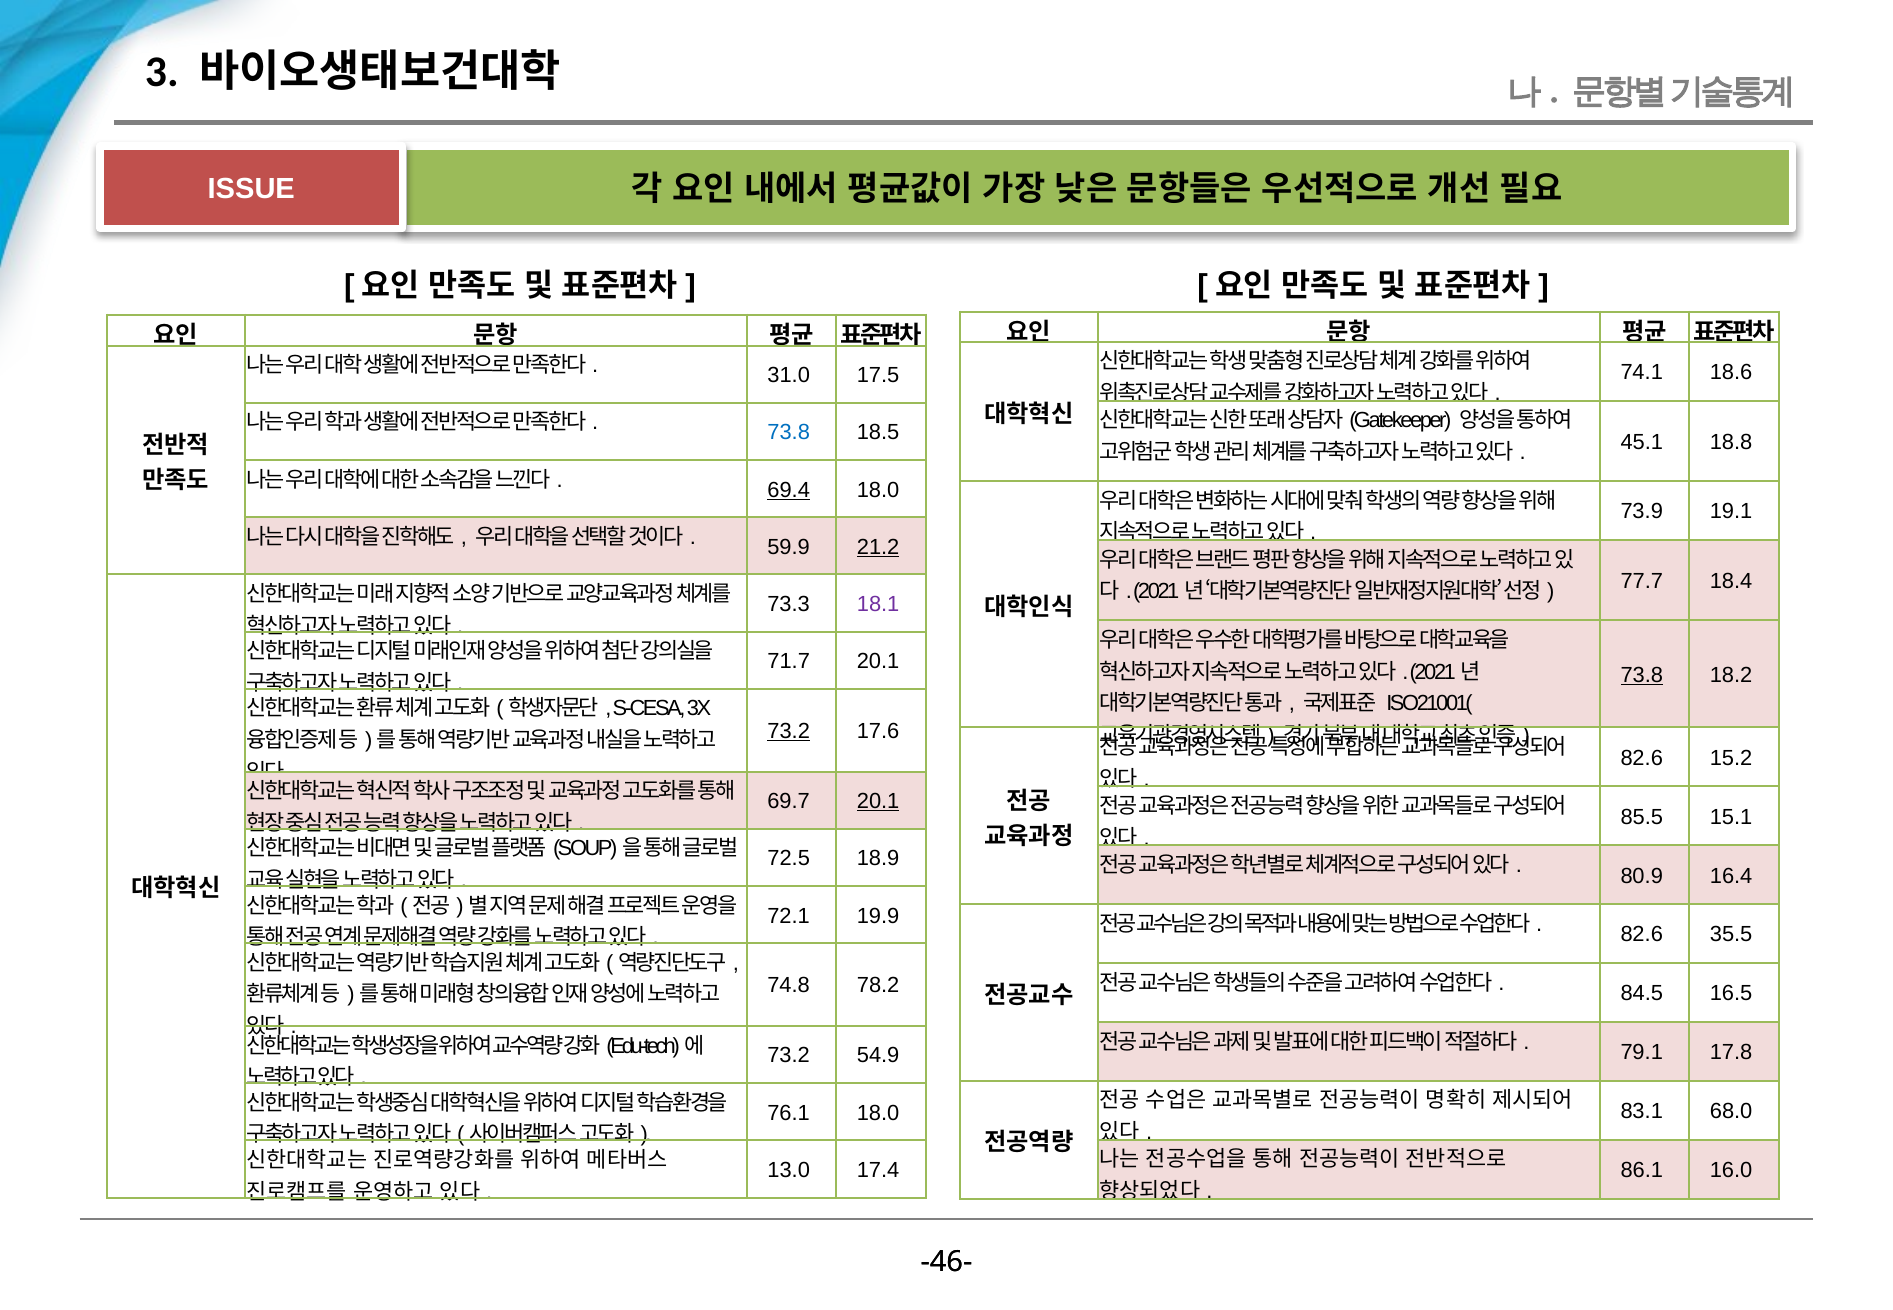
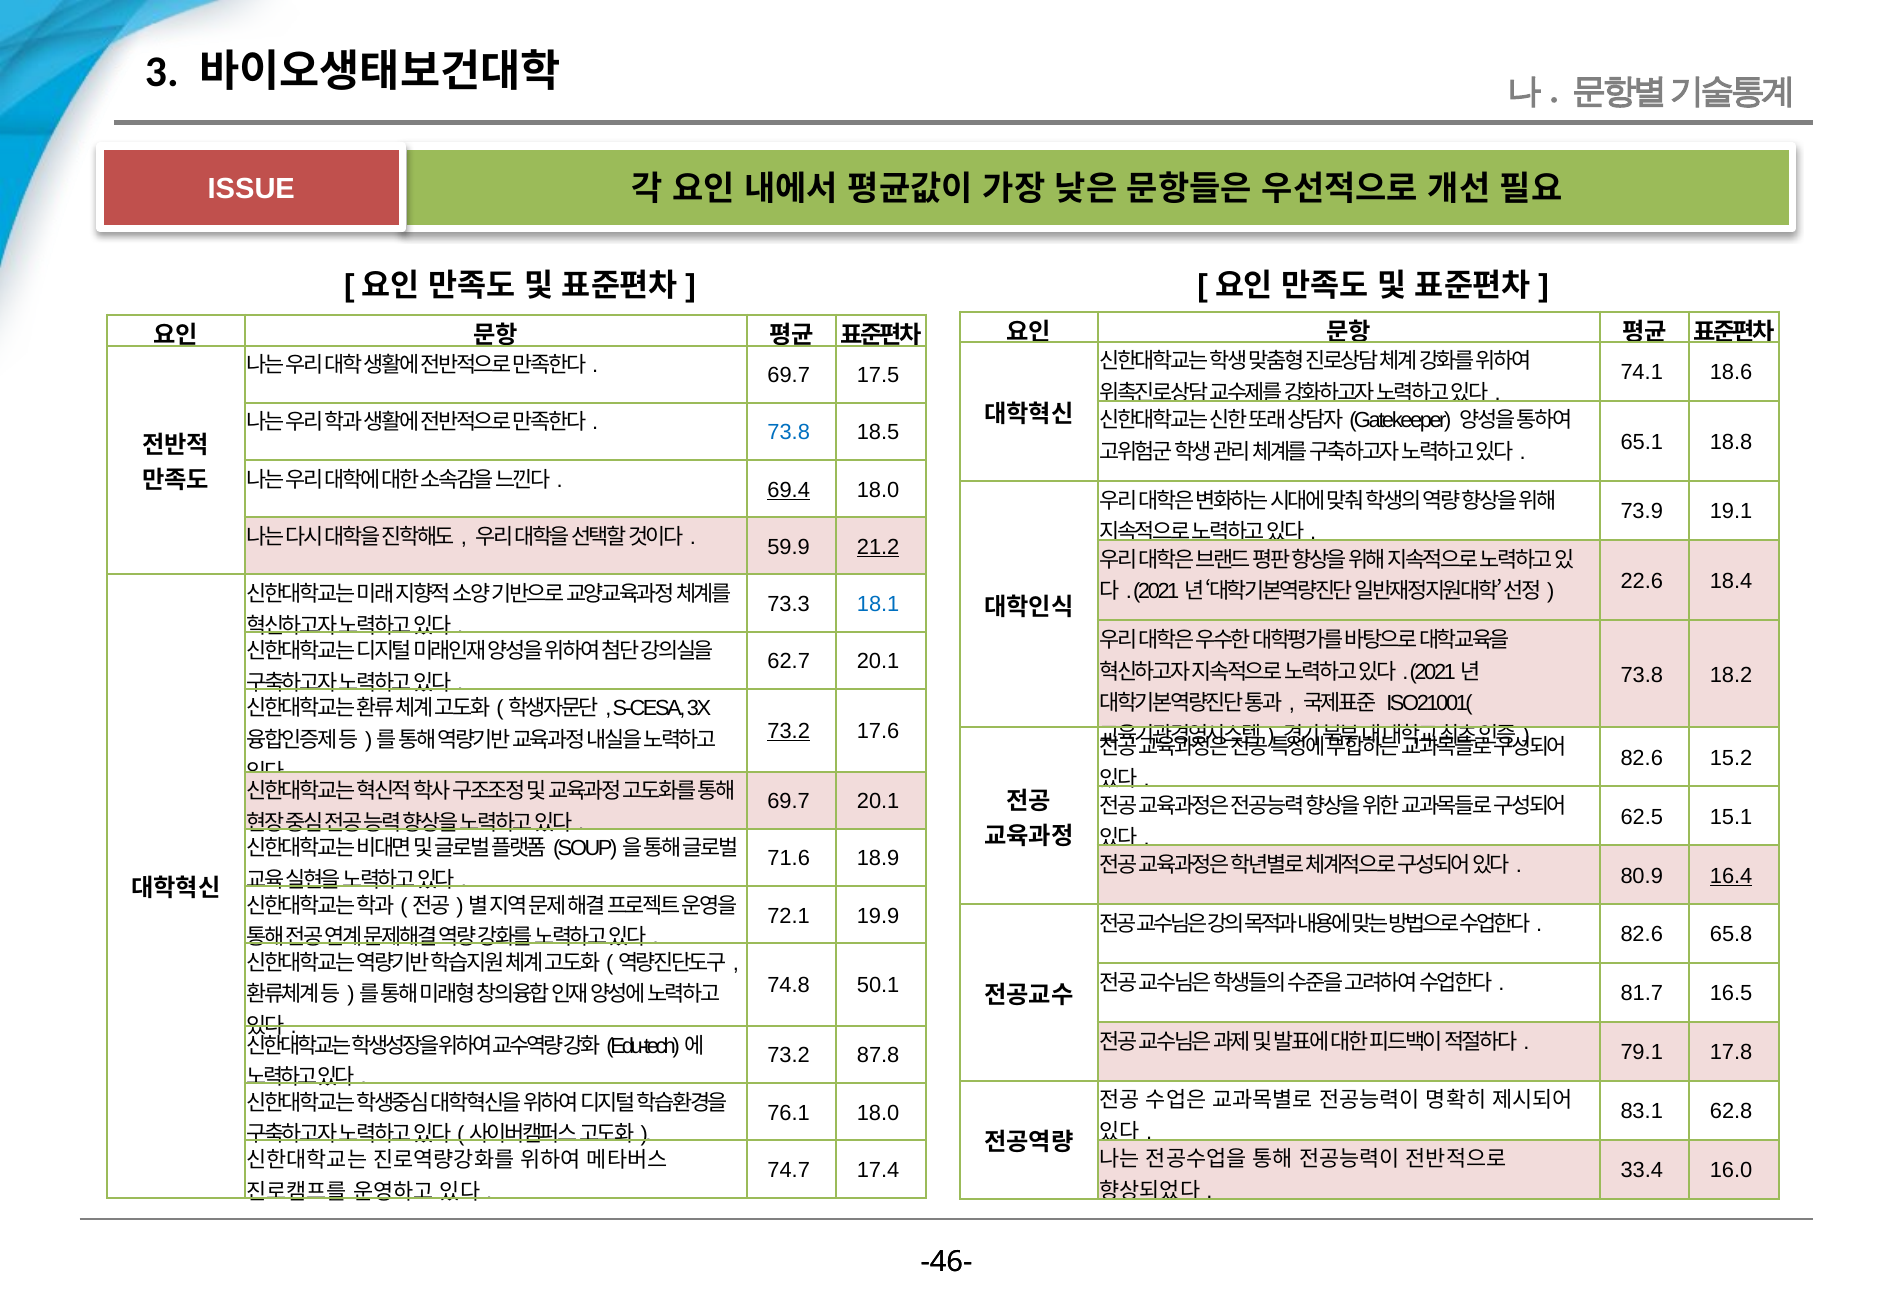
31.0 at (789, 376): 31.0 -> 69.7
45.1: 45.1 -> 65.1
77.7: 77.7 -> 22.6
18.1 colour: purple -> blue
71.7: 71.7 -> 62.7
73.8 at (1642, 675) underline: present -> none
20.1 at (878, 802) underline: present -> none
85.5: 85.5 -> 62.5
72.5: 72.5 -> 71.6
16.4 underline: none -> present
35.5: 35.5 -> 65.8
84.5: 84.5 -> 81.7
78.2: 78.2 -> 50.1
54.9: 54.9 -> 87.8
68.0: 68.0 -> 62.8
13.0: 13.0 -> 74.7
86.1: 86.1 -> 33.4
